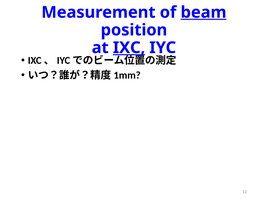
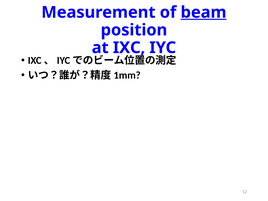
IXC underline: present -> none
